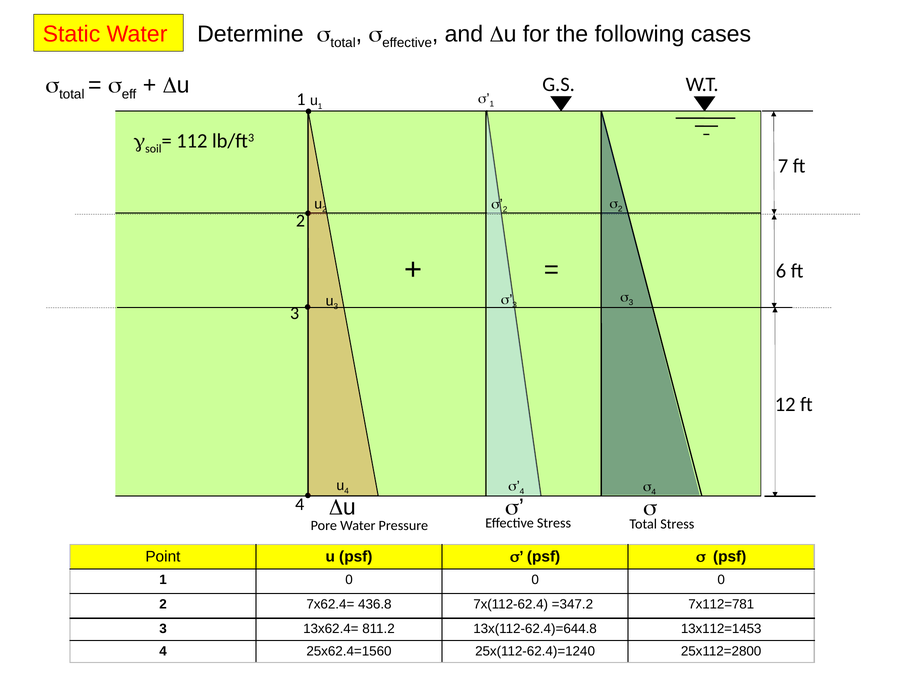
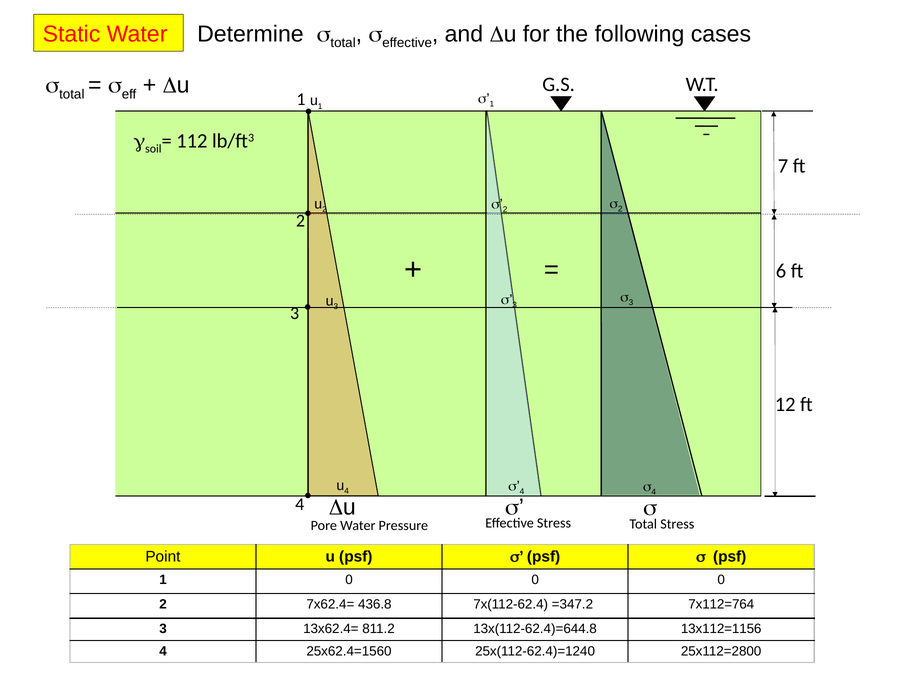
7x112=781: 7x112=781 -> 7x112=764
13x112=1453: 13x112=1453 -> 13x112=1156
